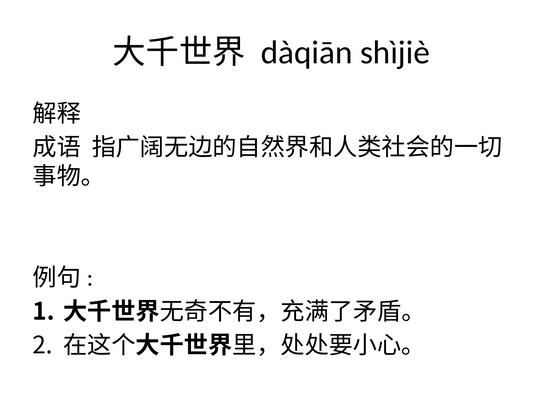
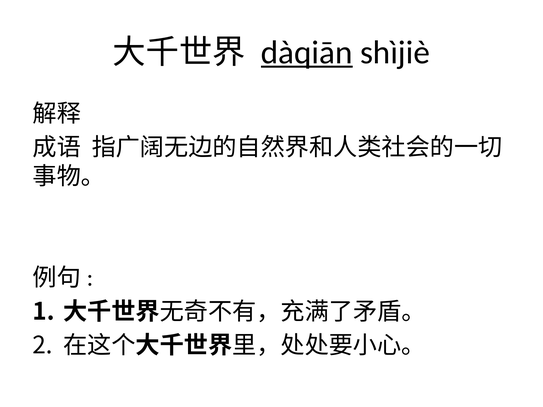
dàqiān underline: none -> present
